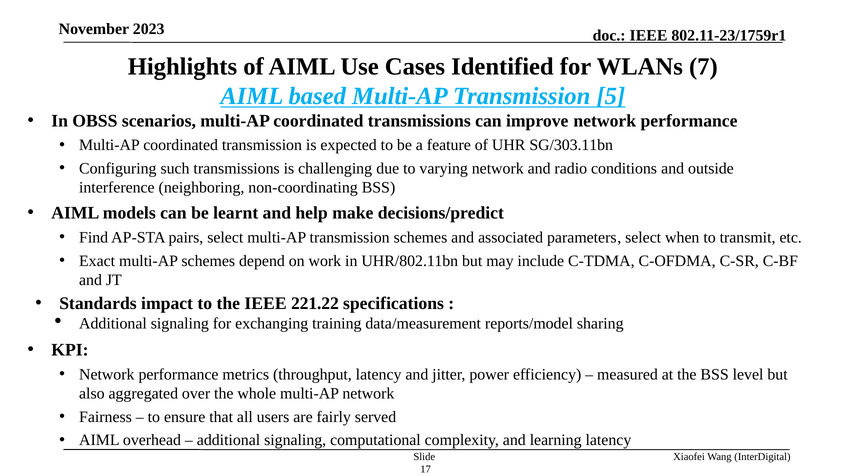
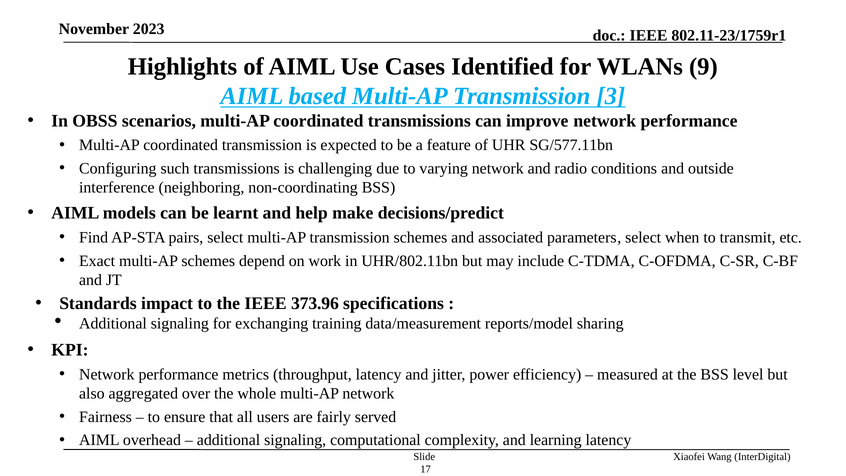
7: 7 -> 9
5: 5 -> 3
SG/303.11bn: SG/303.11bn -> SG/577.11bn
221.22: 221.22 -> 373.96
